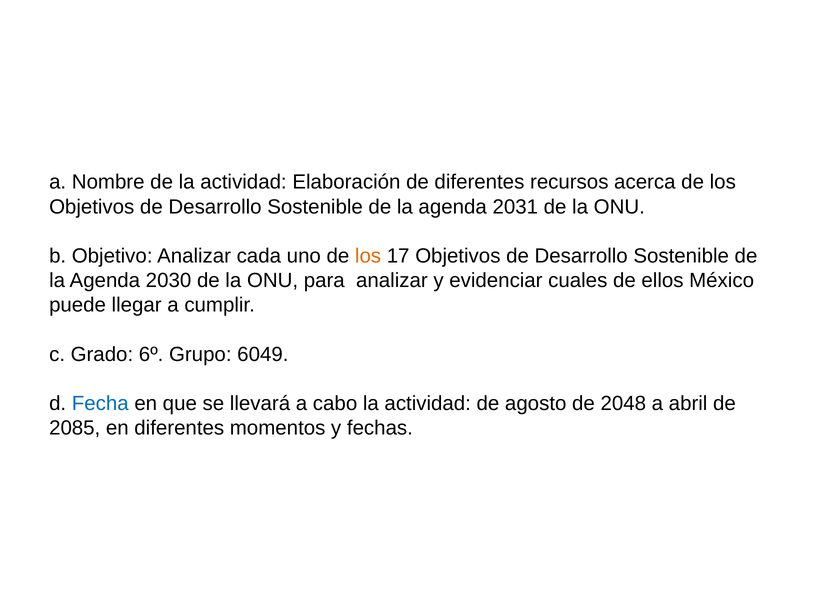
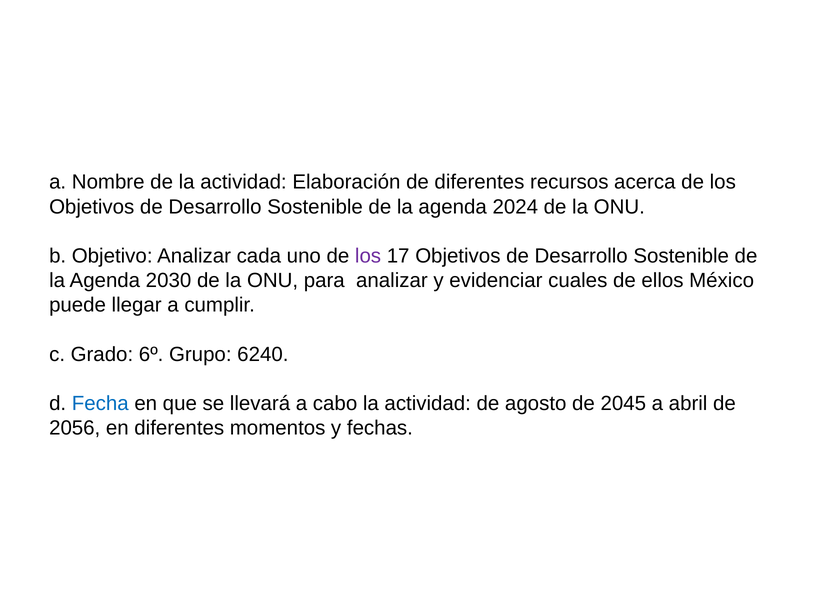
2031: 2031 -> 2024
los at (368, 256) colour: orange -> purple
6049: 6049 -> 6240
2048: 2048 -> 2045
2085: 2085 -> 2056
